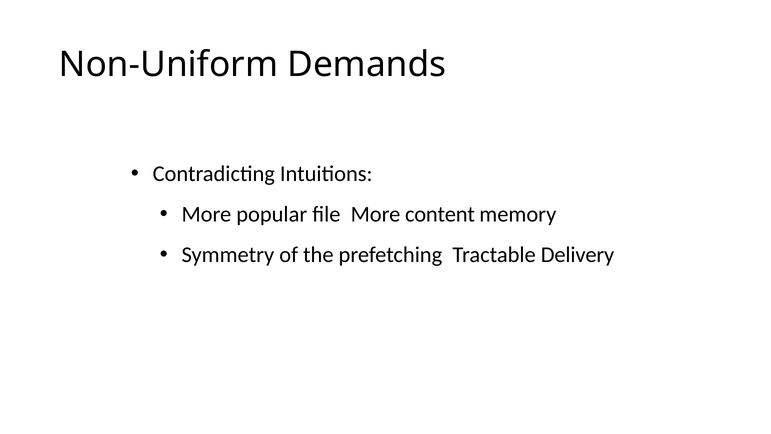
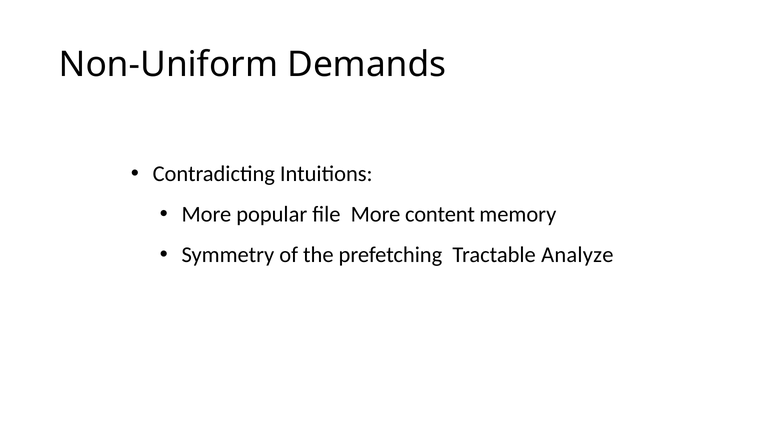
Delivery: Delivery -> Analyze
